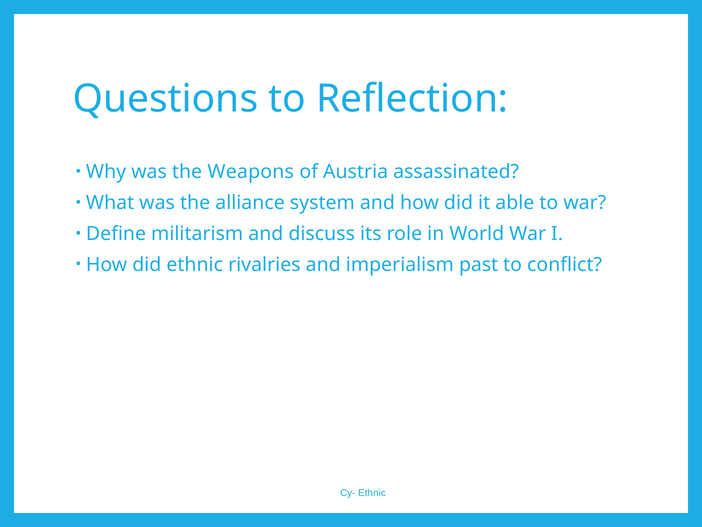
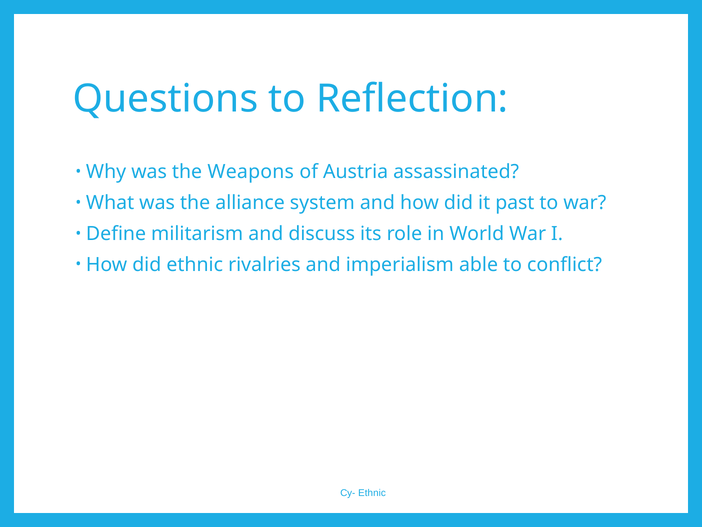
able: able -> past
past: past -> able
